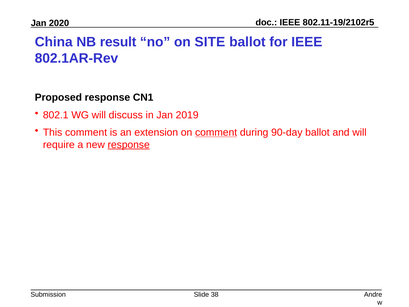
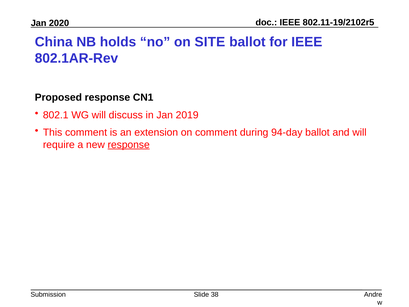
result: result -> holds
comment at (216, 132) underline: present -> none
90-day: 90-day -> 94-day
